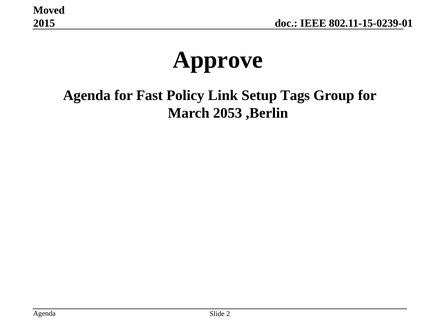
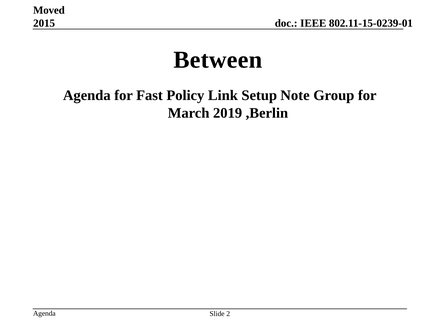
Approve: Approve -> Between
Tags: Tags -> Note
2053: 2053 -> 2019
